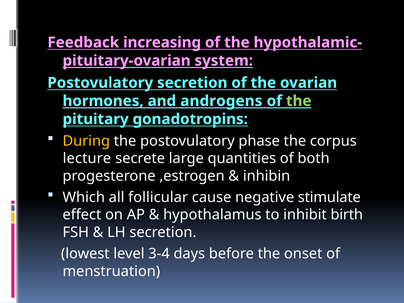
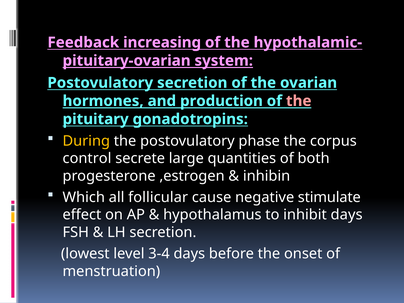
androgens: androgens -> production
the at (299, 101) colour: light green -> pink
lecture: lecture -> control
inhibit birth: birth -> days
